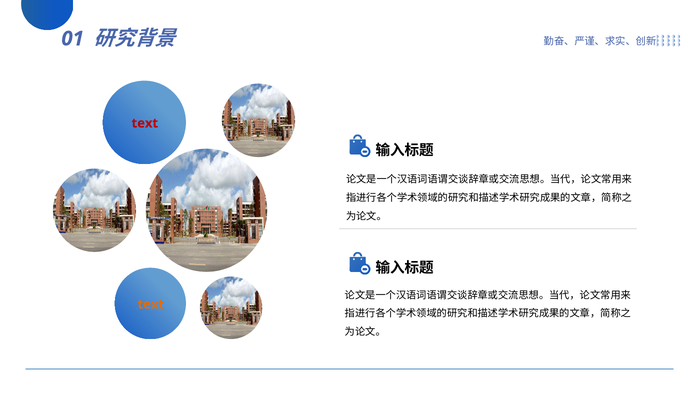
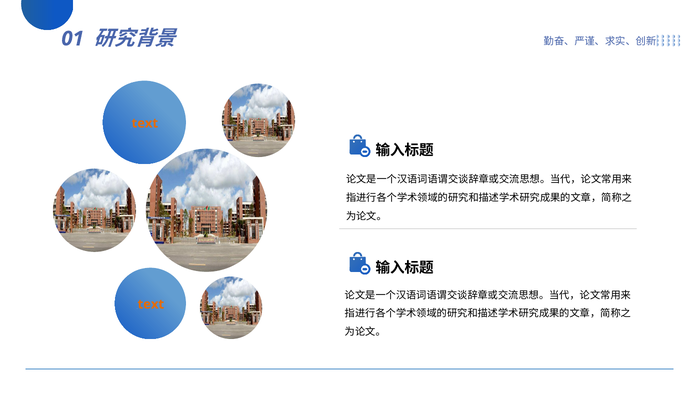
text at (145, 123) colour: red -> orange
